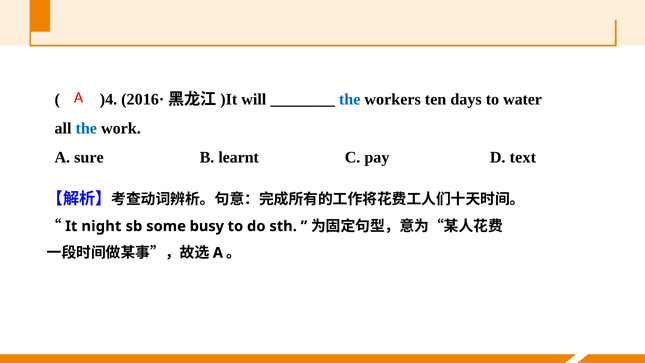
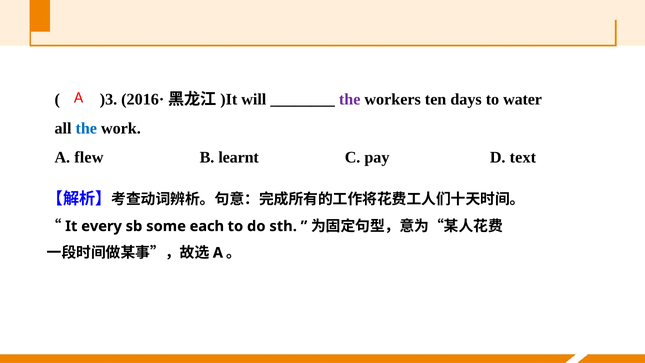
)4: )4 -> )3
the at (350, 99) colour: blue -> purple
sure: sure -> flew
night: night -> every
busy: busy -> each
